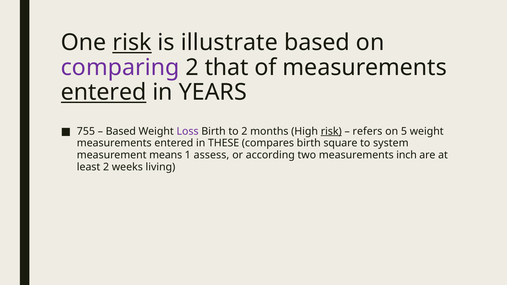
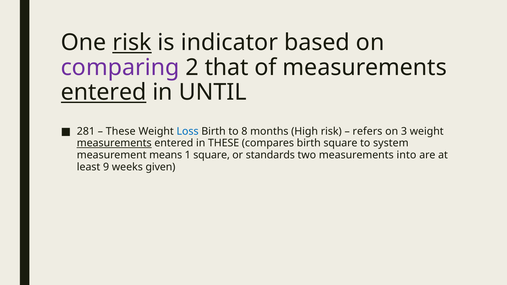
illustrate: illustrate -> indicator
YEARS: YEARS -> UNTIL
755: 755 -> 281
Based at (121, 131): Based -> These
Loss colour: purple -> blue
to 2: 2 -> 8
risk at (331, 131) underline: present -> none
5: 5 -> 3
measurements at (114, 143) underline: none -> present
1 assess: assess -> square
according: according -> standards
inch: inch -> into
least 2: 2 -> 9
living: living -> given
